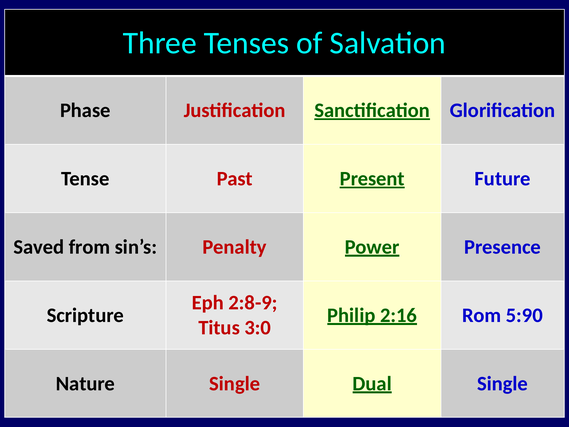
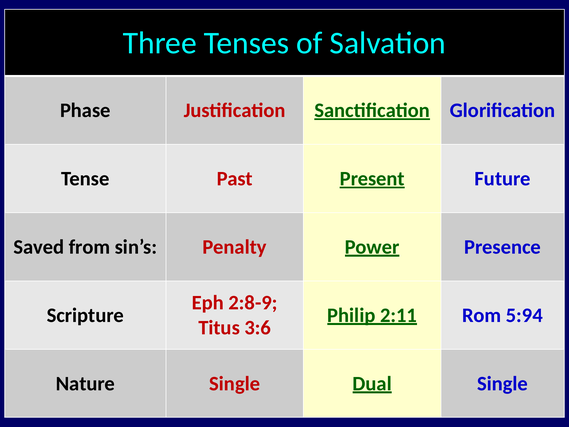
2:16: 2:16 -> 2:11
5:90: 5:90 -> 5:94
3:0: 3:0 -> 3:6
